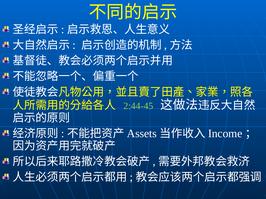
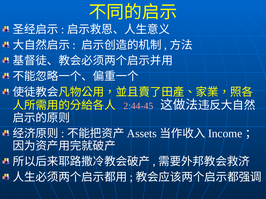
2:44-45 colour: light green -> pink
